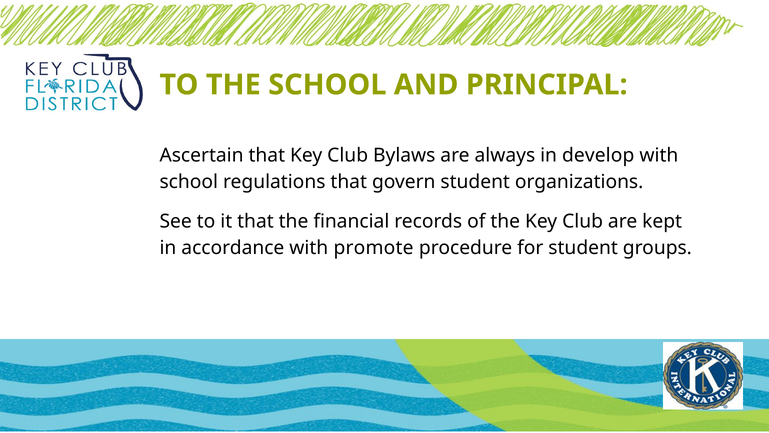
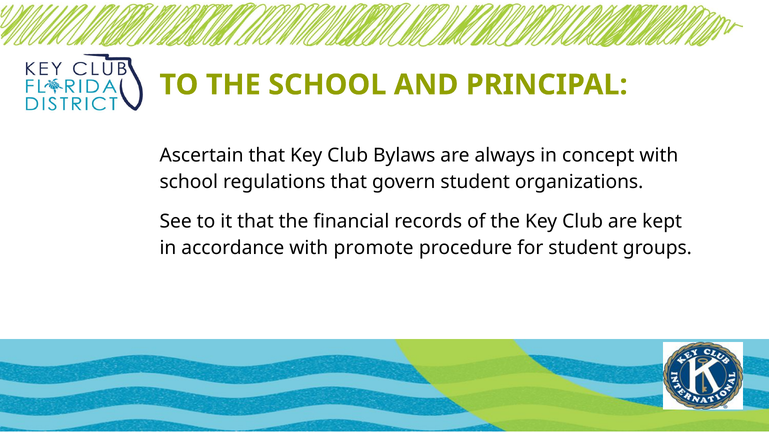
develop: develop -> concept
